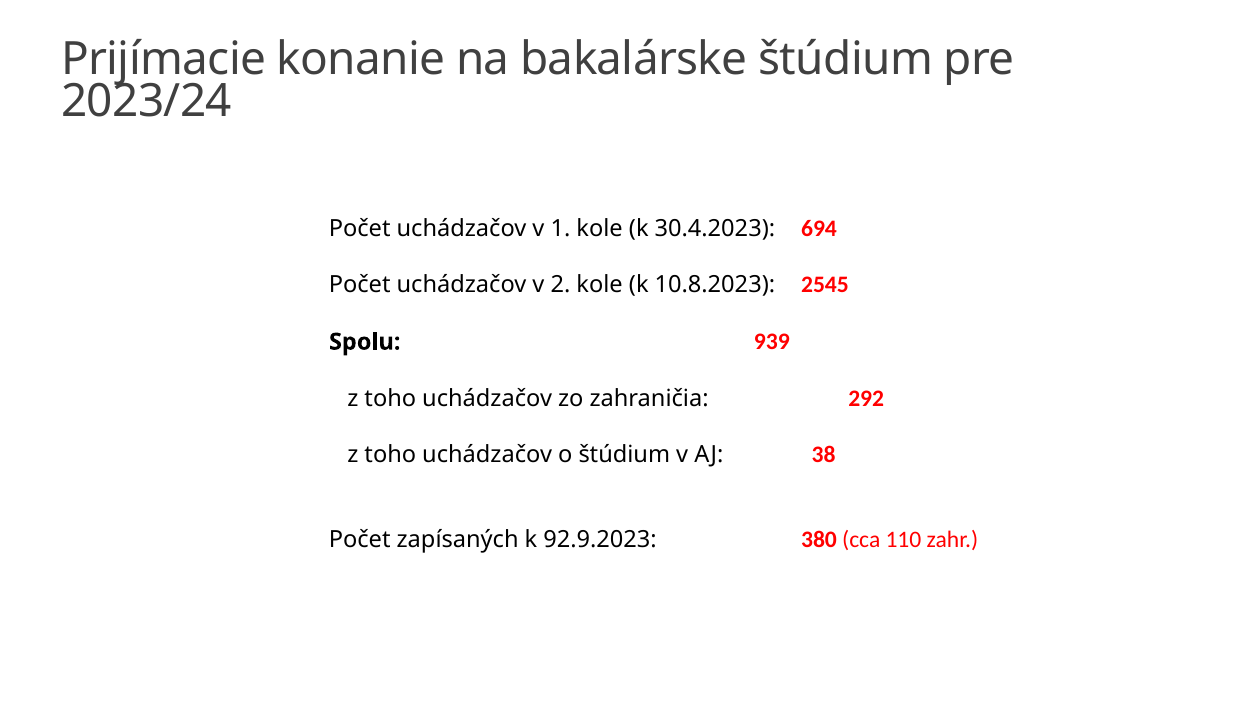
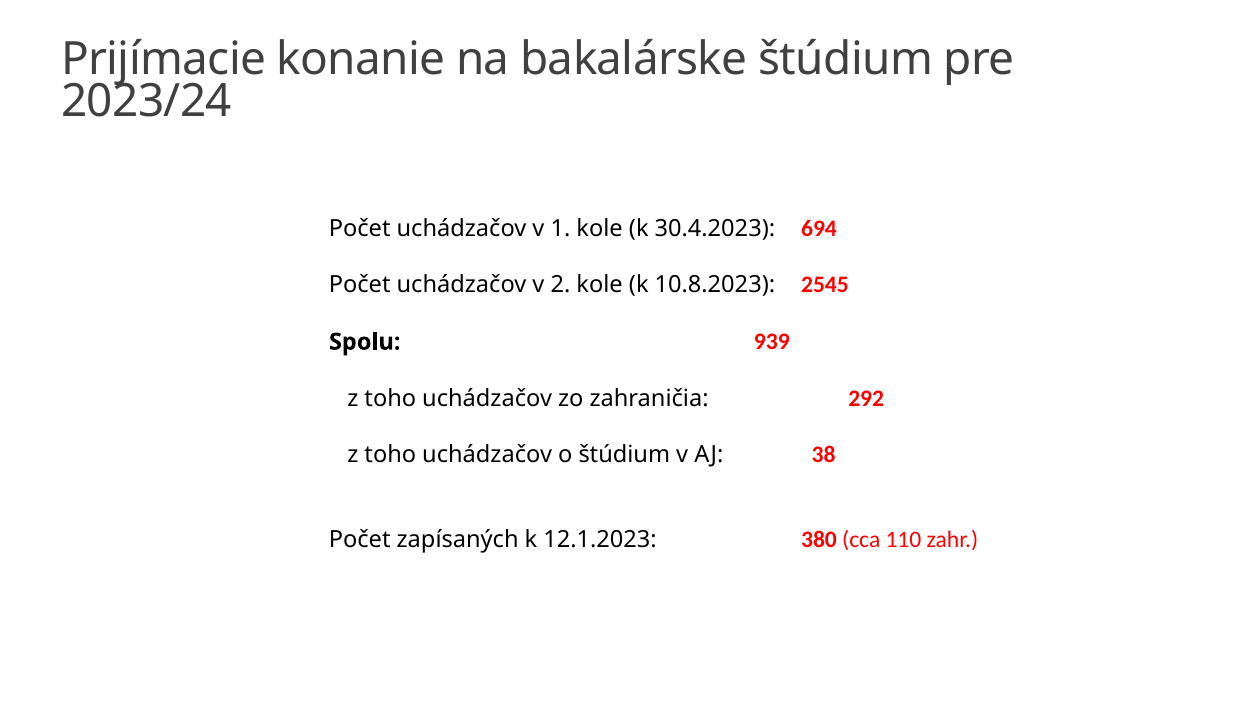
92.9.2023: 92.9.2023 -> 12.1.2023
